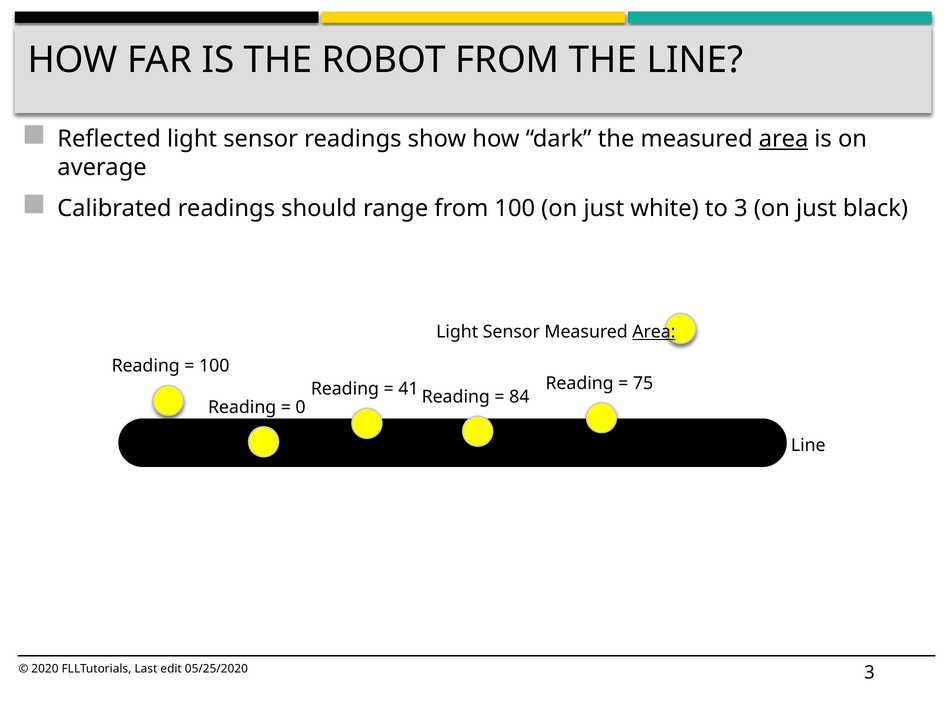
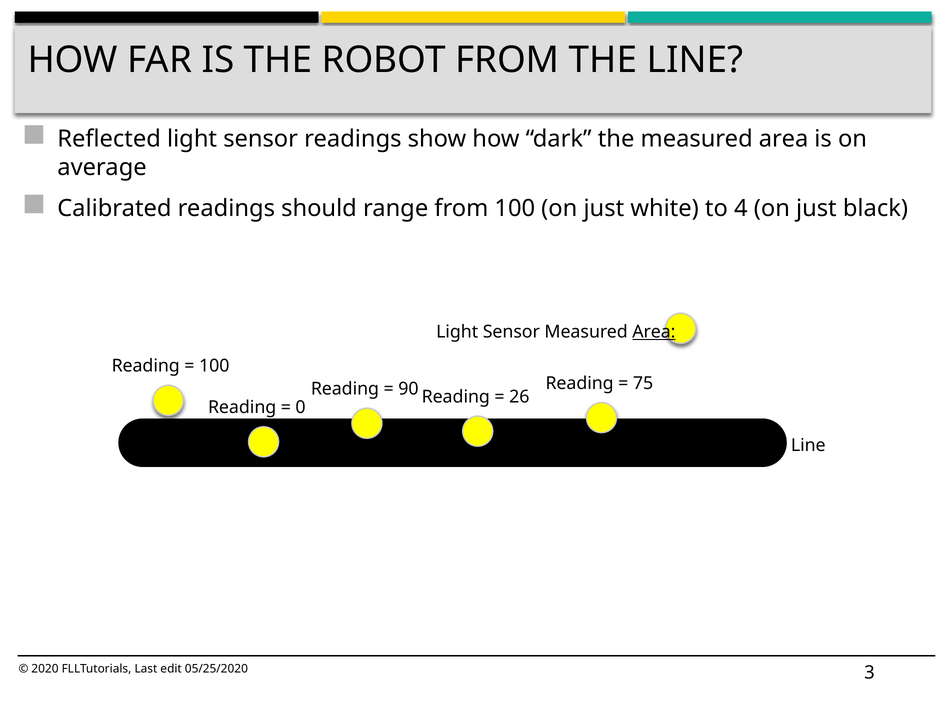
area at (784, 139) underline: present -> none
to 3: 3 -> 4
41: 41 -> 90
84: 84 -> 26
